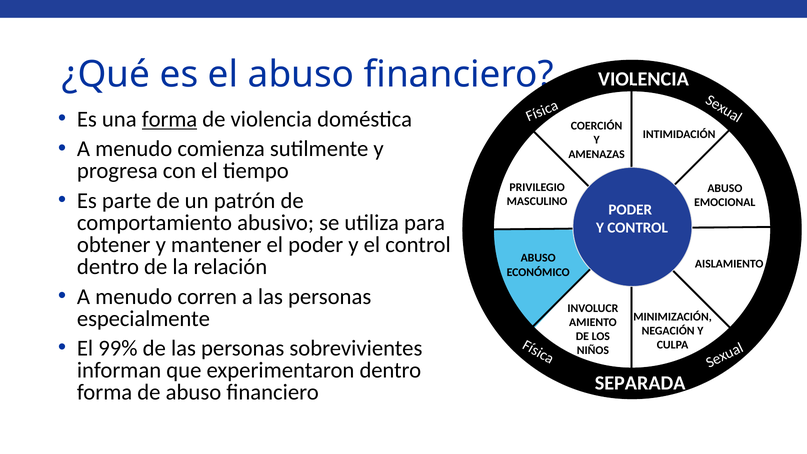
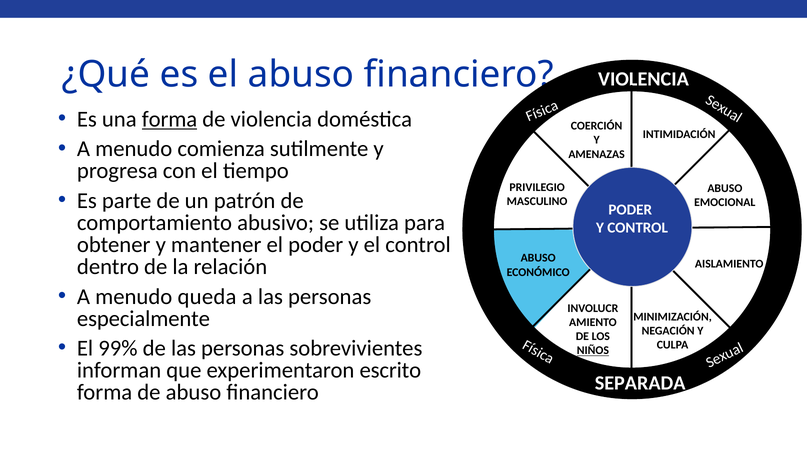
corren: corren -> queda
NIÑOS underline: none -> present
experimentaron dentro: dentro -> escrito
